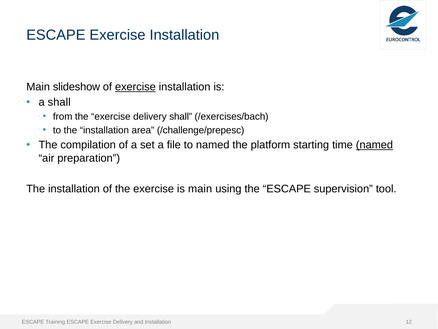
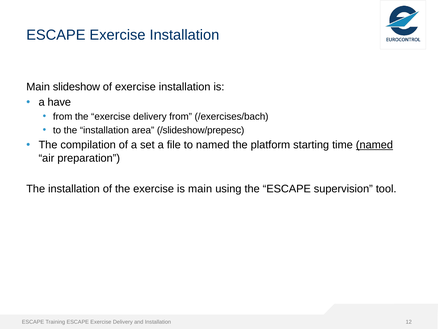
exercise at (135, 87) underline: present -> none
a shall: shall -> have
delivery shall: shall -> from
/challenge/prepesc: /challenge/prepesc -> /slideshow/prepesc
